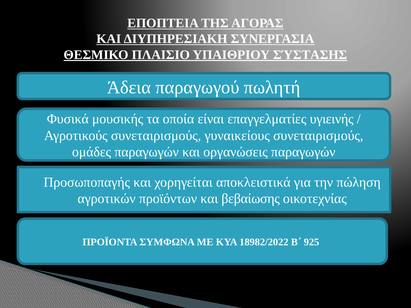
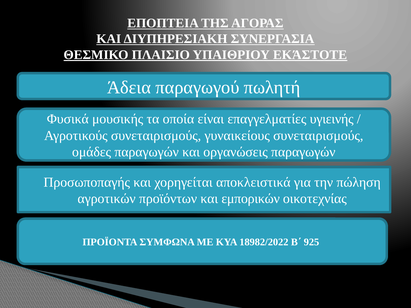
ΣΎΣΤΑΣΗΣ: ΣΎΣΤΑΣΗΣ -> ΕΚΆΣΤΟΤΕ
βεβαίωσης: βεβαίωσης -> εμπορικών
